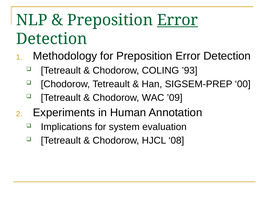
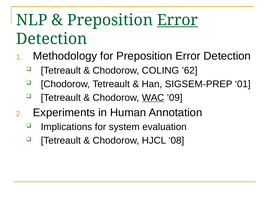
’93: ’93 -> ’62
00: 00 -> 01
WAC underline: none -> present
